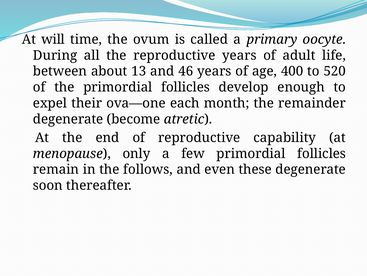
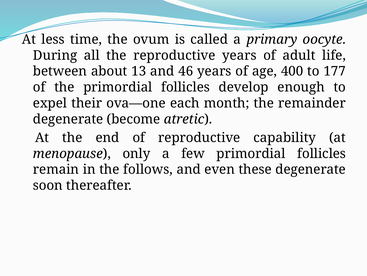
will: will -> less
520: 520 -> 177
